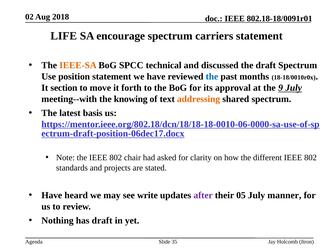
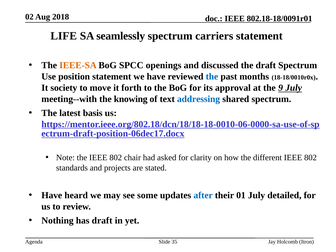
encourage: encourage -> seamlessly
technical: technical -> openings
section: section -> society
addressing colour: orange -> blue
write: write -> some
after colour: purple -> blue
05: 05 -> 01
manner: manner -> detailed
